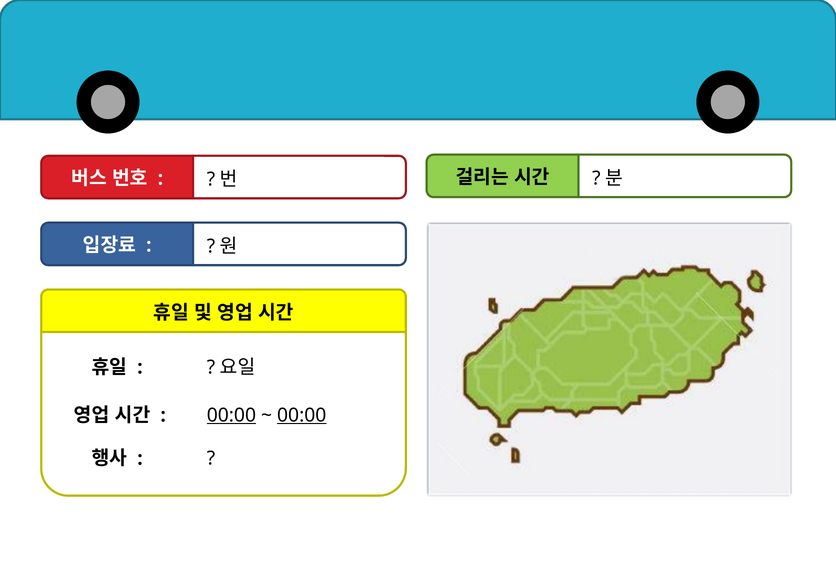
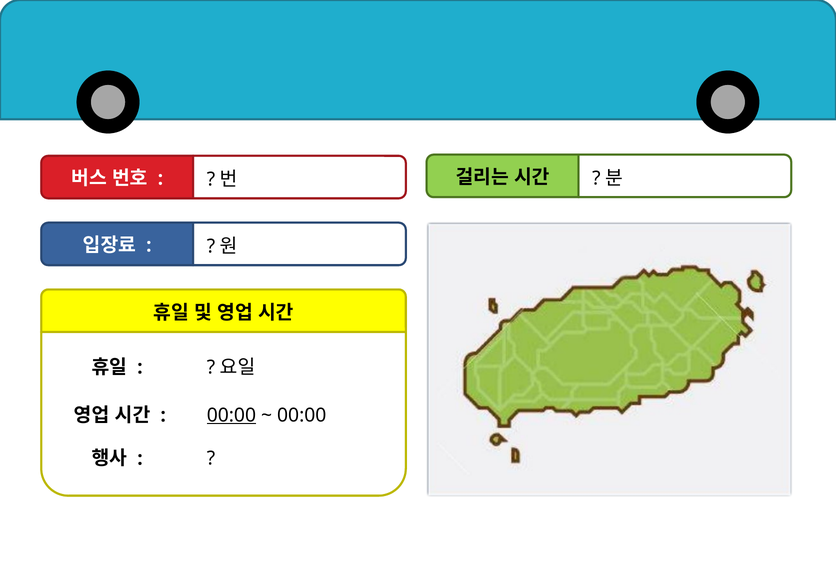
00:00 at (302, 415) underline: present -> none
